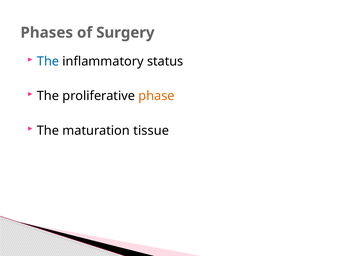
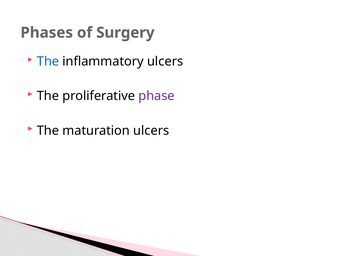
inflammatory status: status -> ulcers
phase colour: orange -> purple
maturation tissue: tissue -> ulcers
